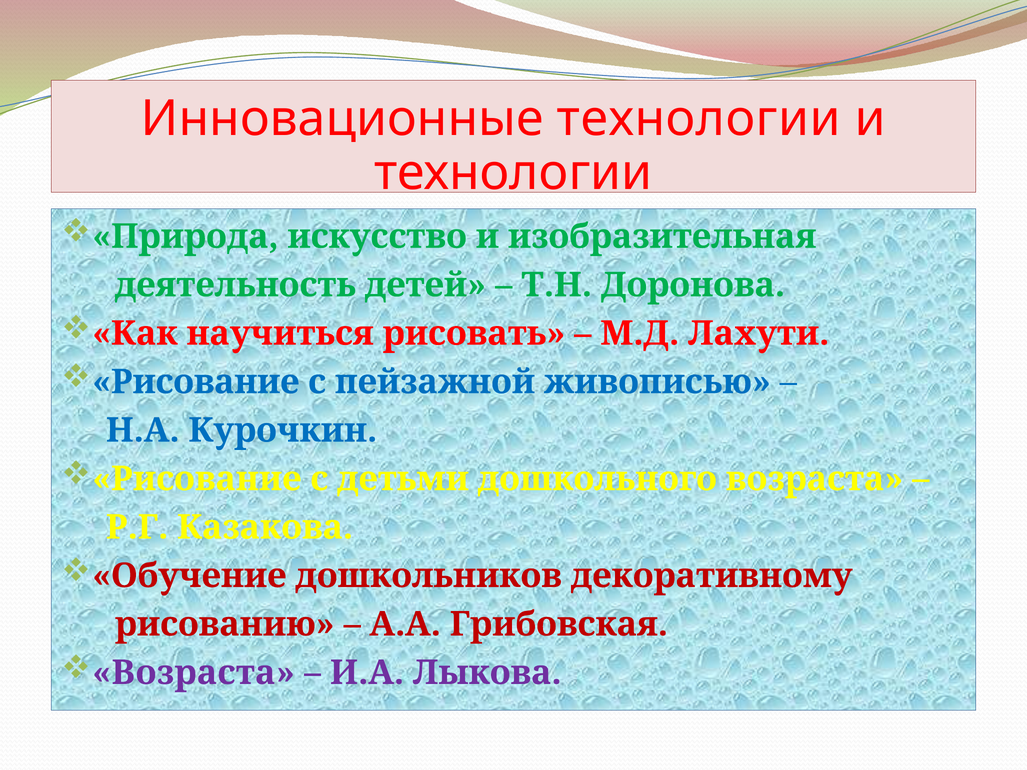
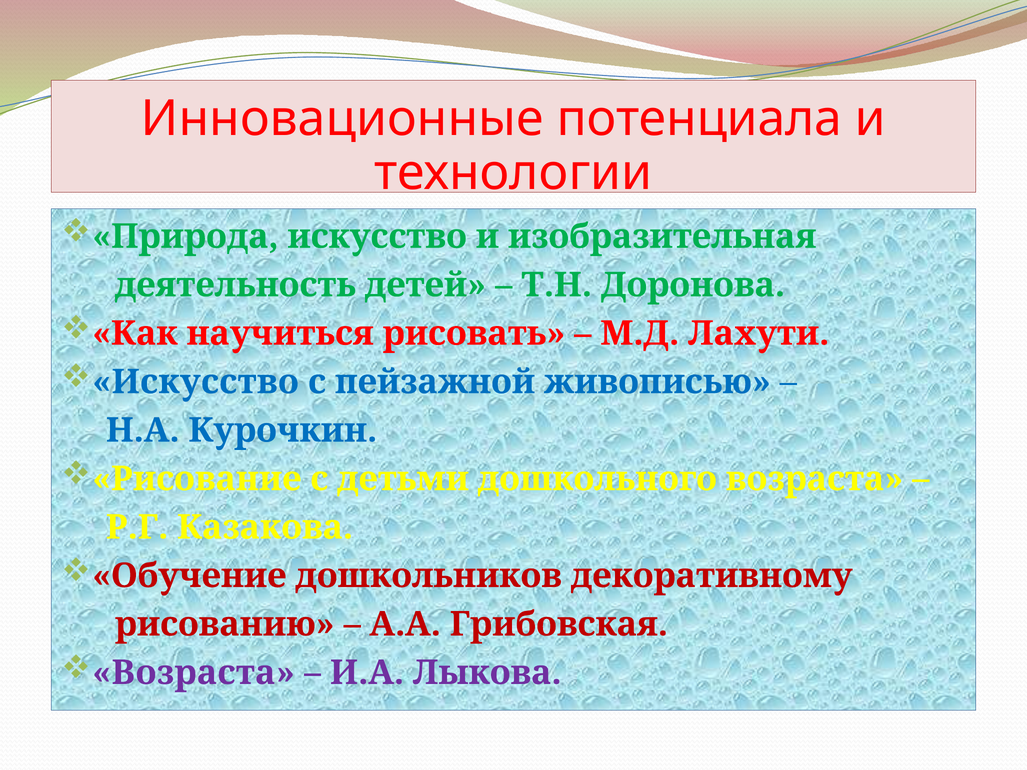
Инновационные технологии: технологии -> потенциала
Рисование at (196, 382): Рисование -> Искусство
